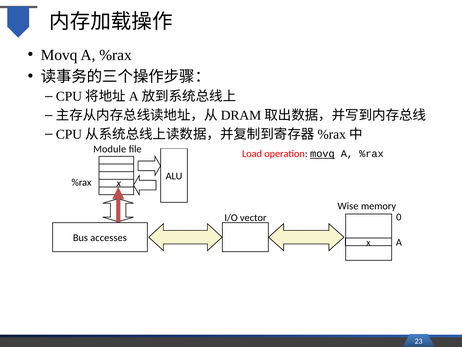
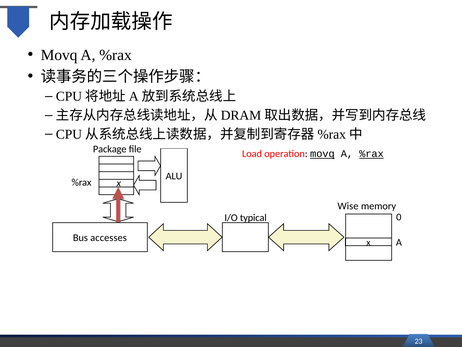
Module: Module -> Package
%rax at (371, 154) underline: none -> present
vector: vector -> typical
